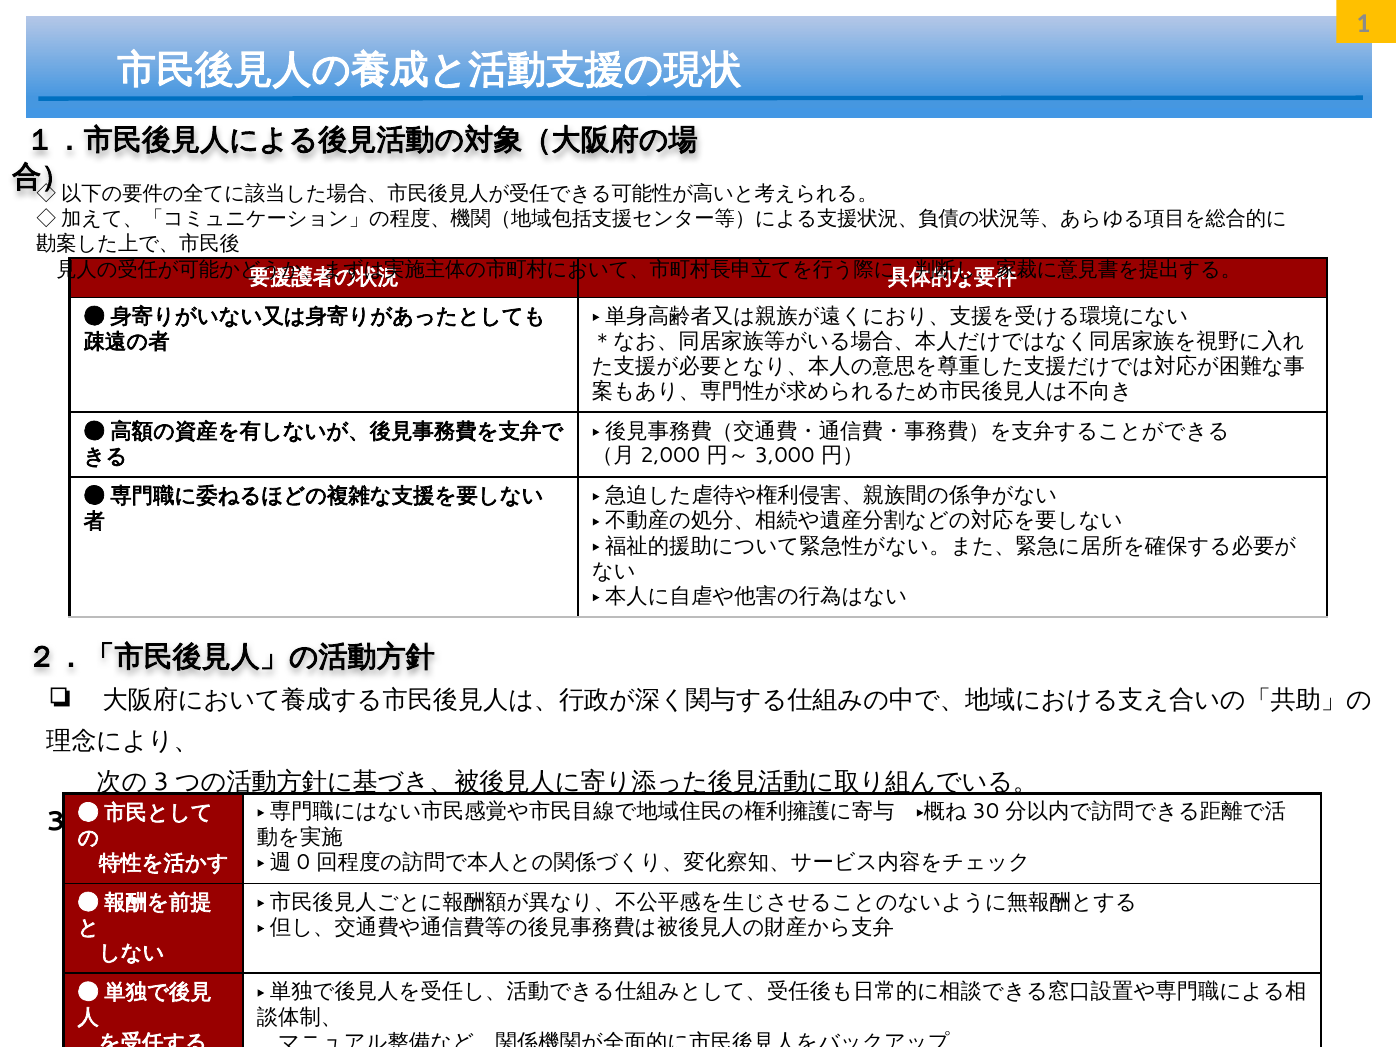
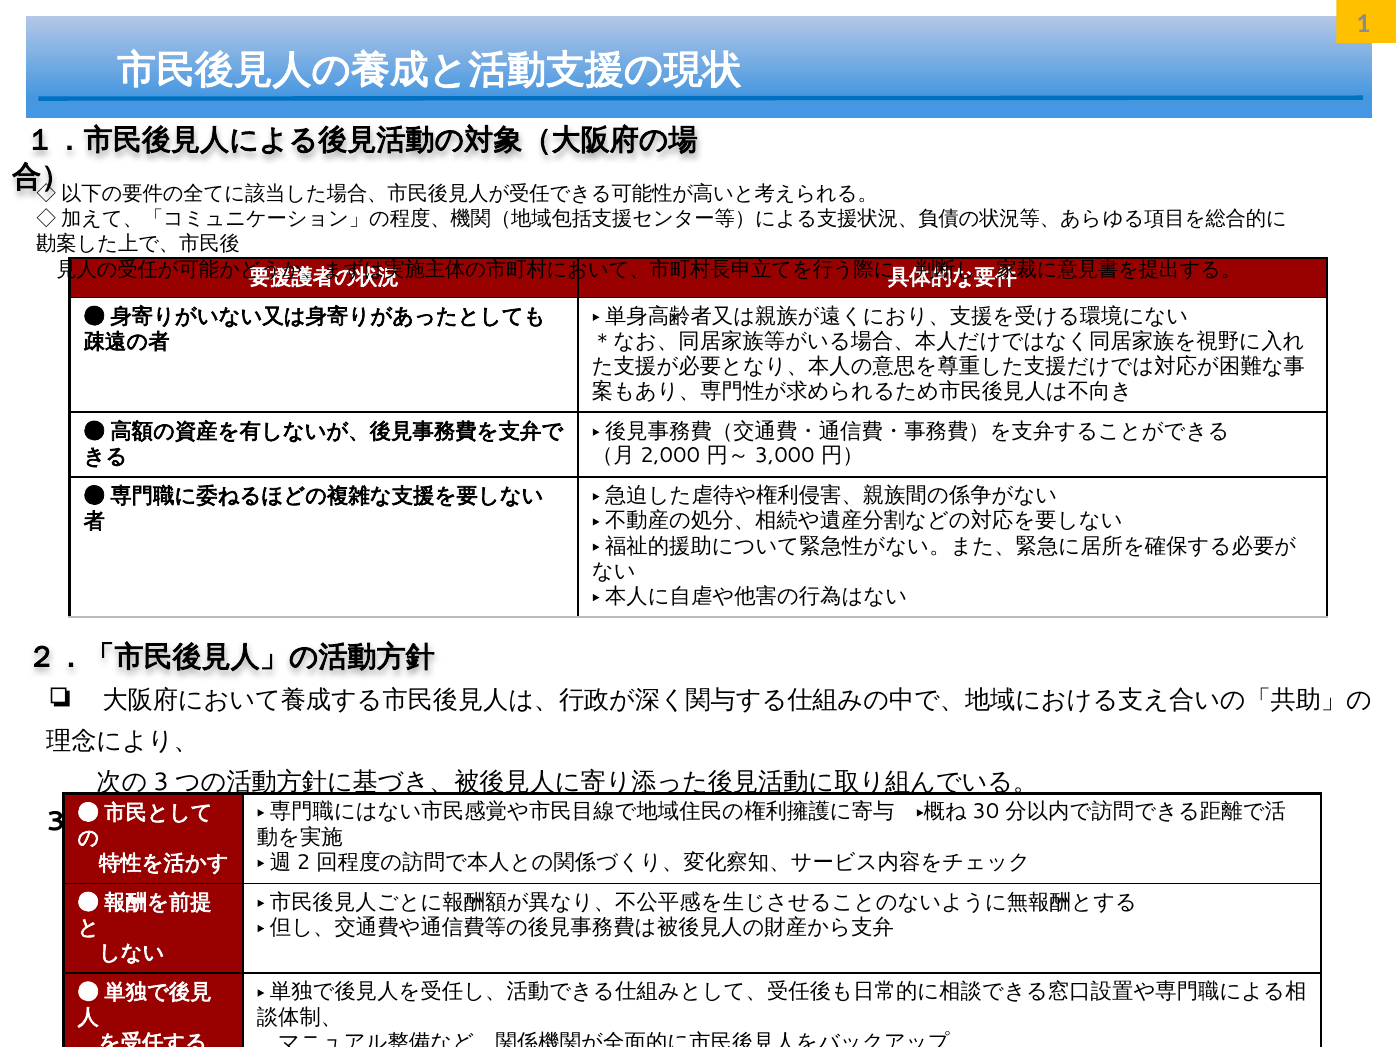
0: 0 -> 2
